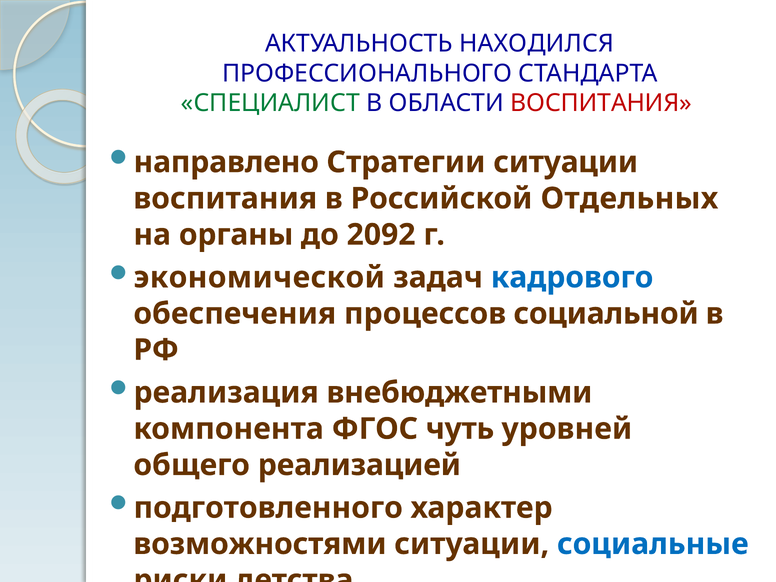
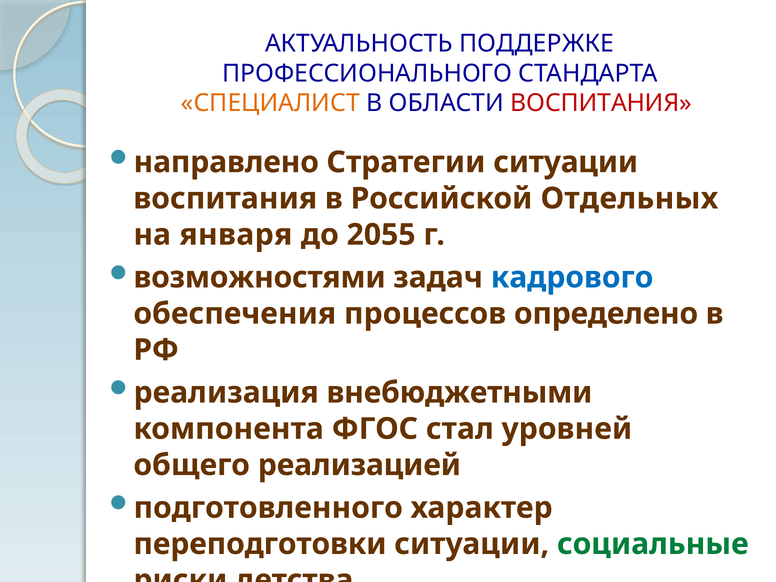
НАХОДИЛСЯ: НАХОДИЛСЯ -> ПОДДЕРЖКЕ
СПЕЦИАЛИСТ colour: green -> orange
органы: органы -> января
2092: 2092 -> 2055
экономической: экономической -> возможностями
социальной: социальной -> определено
чуть: чуть -> стал
возможностями: возможностями -> переподготовки
социальные colour: blue -> green
